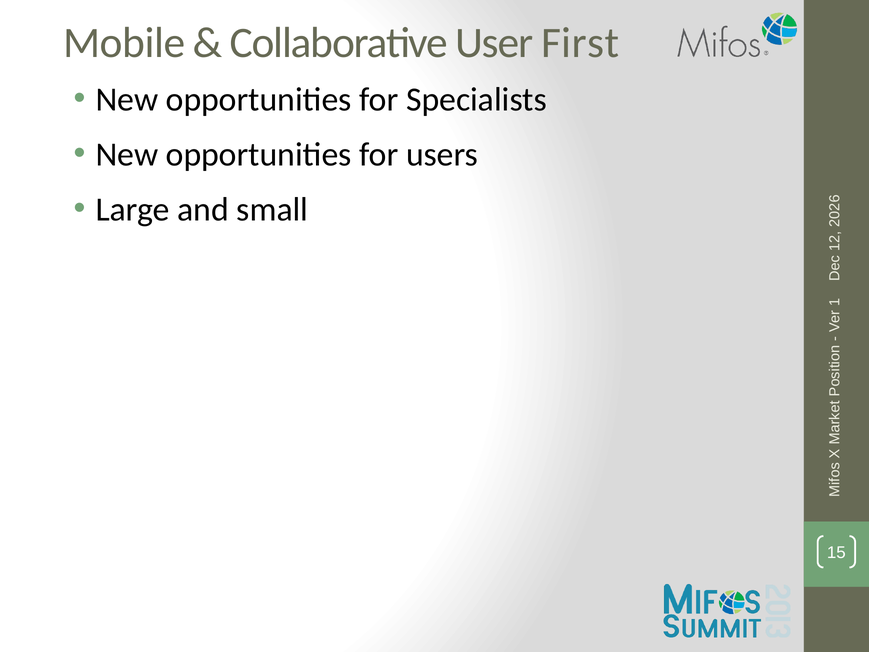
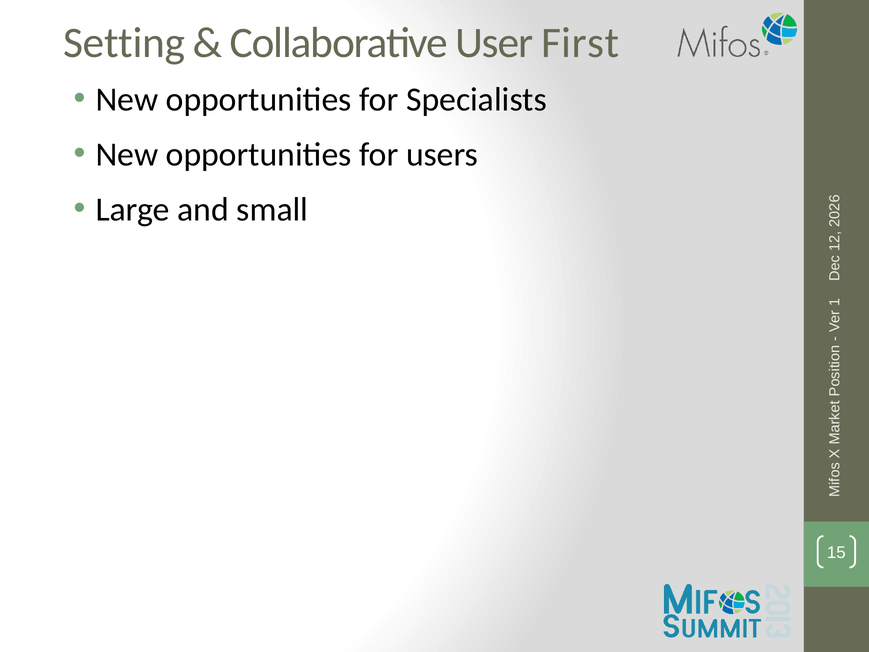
Mobile: Mobile -> Setting
